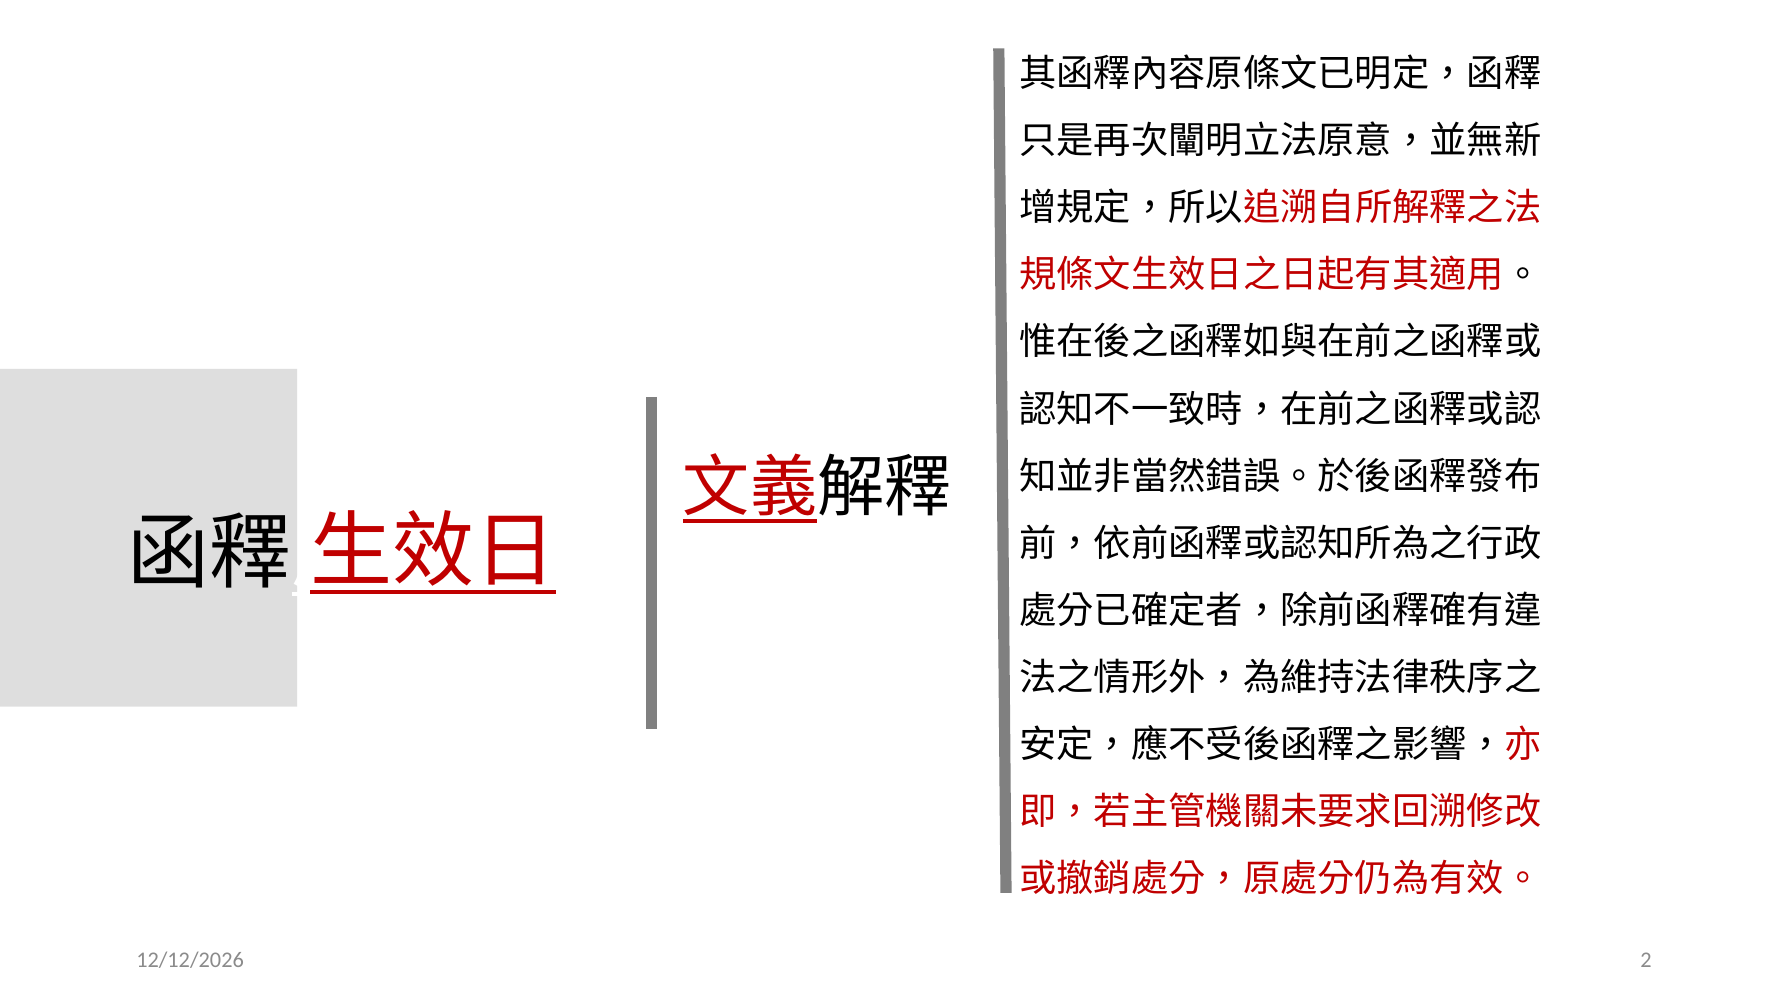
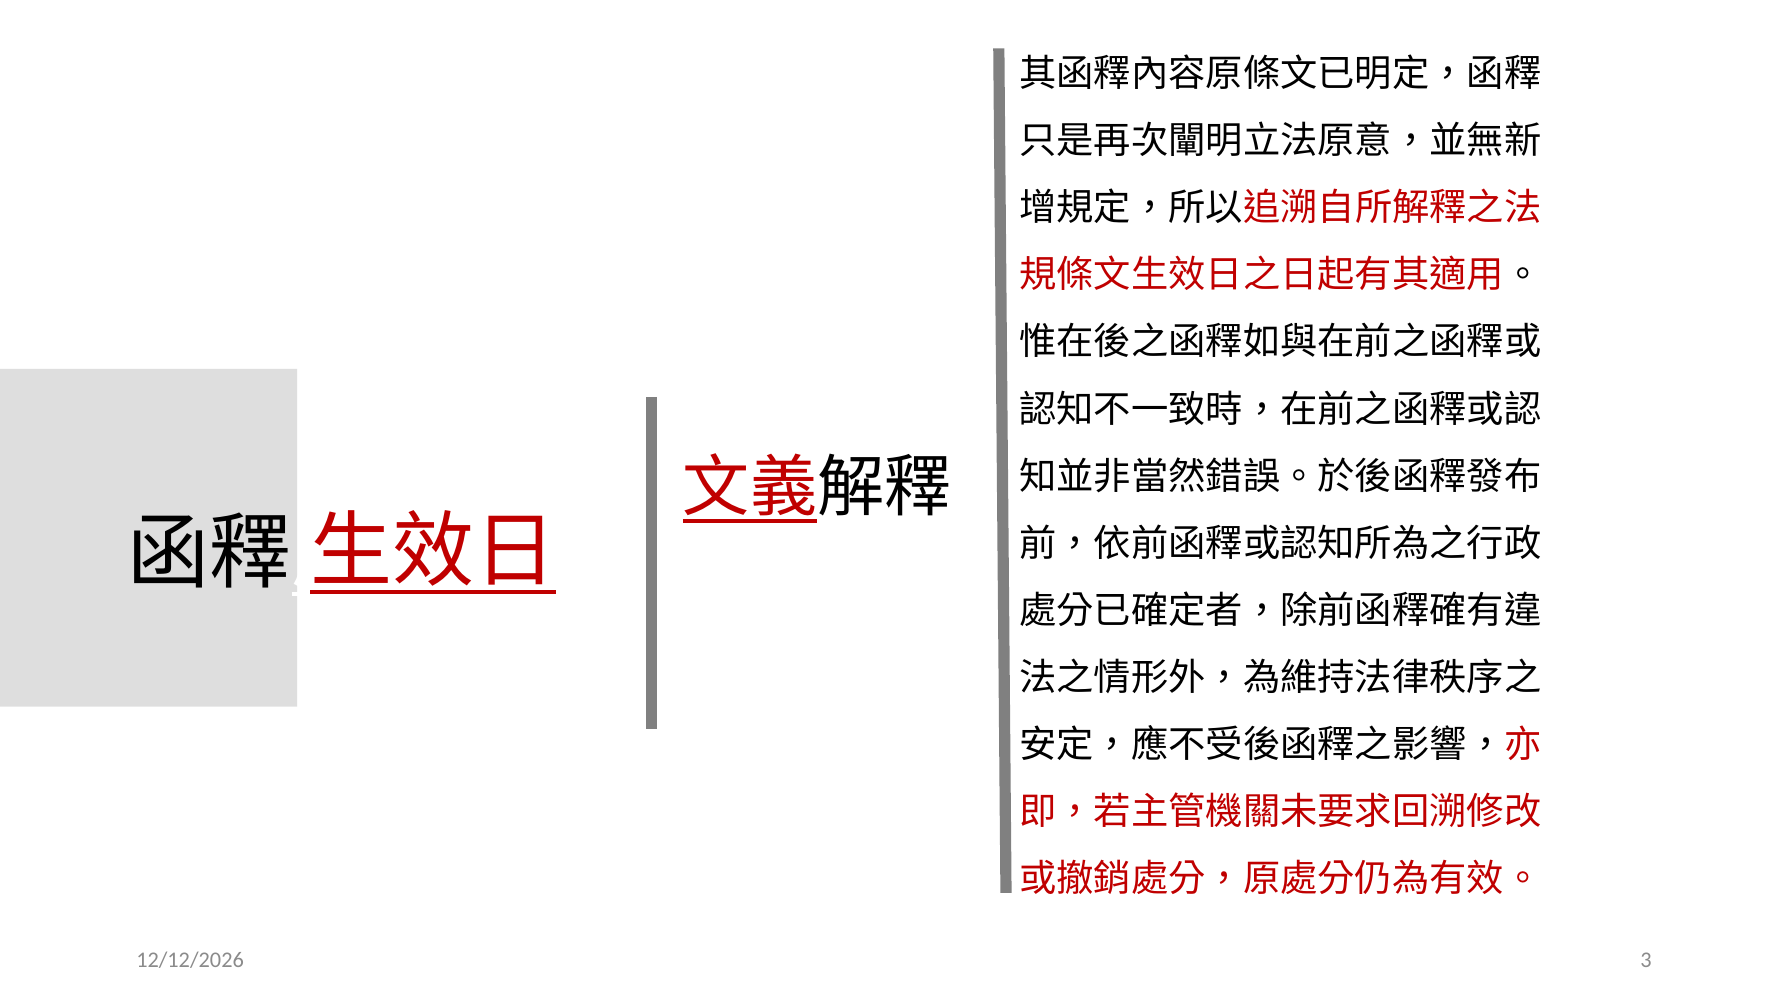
2: 2 -> 3
